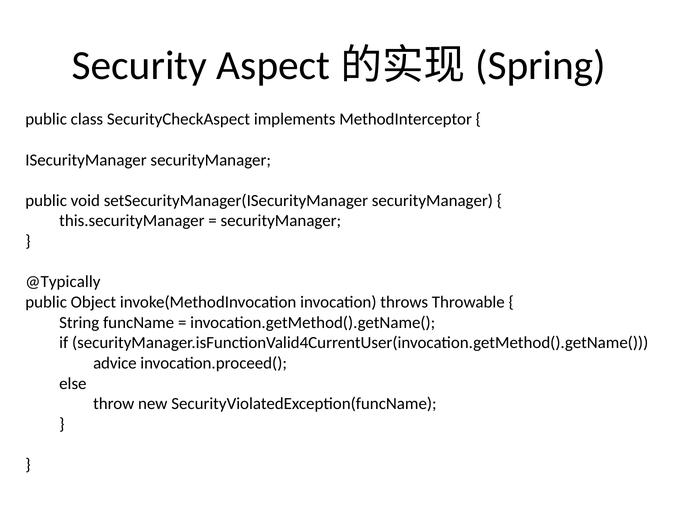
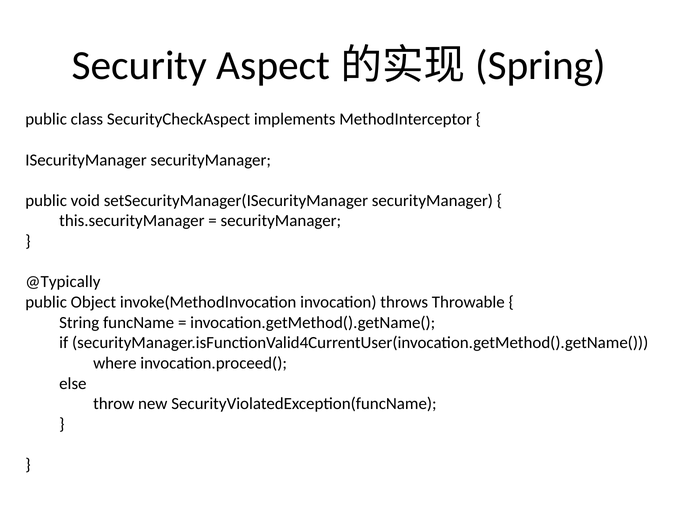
advice: advice -> where
